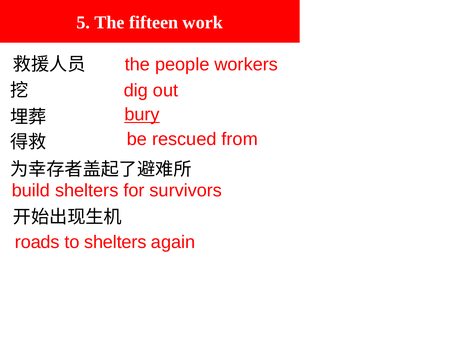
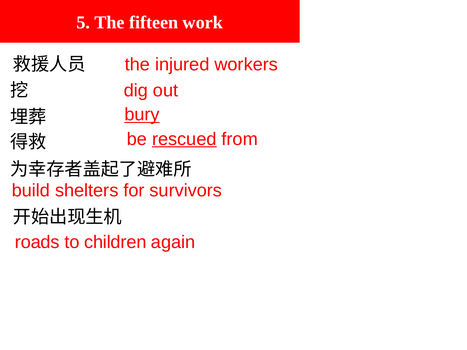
people: people -> injured
rescued underline: none -> present
to shelters: shelters -> children
